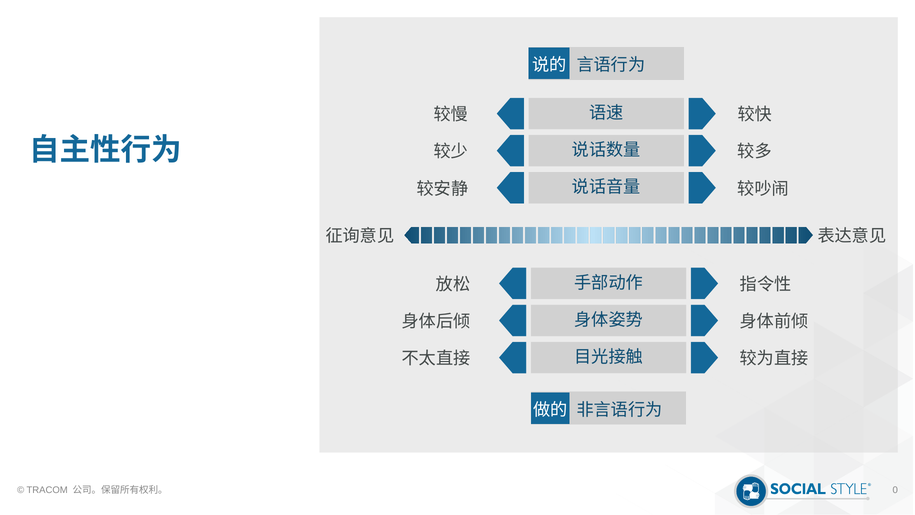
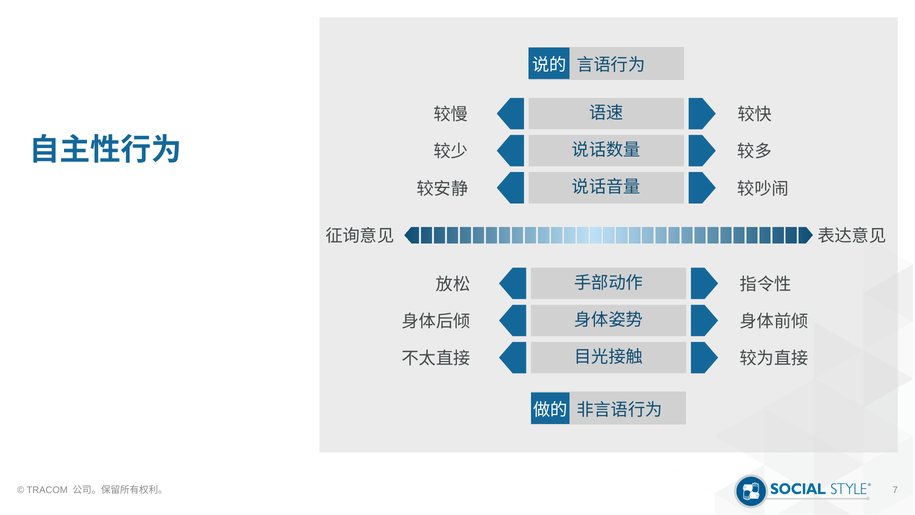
0: 0 -> 7
